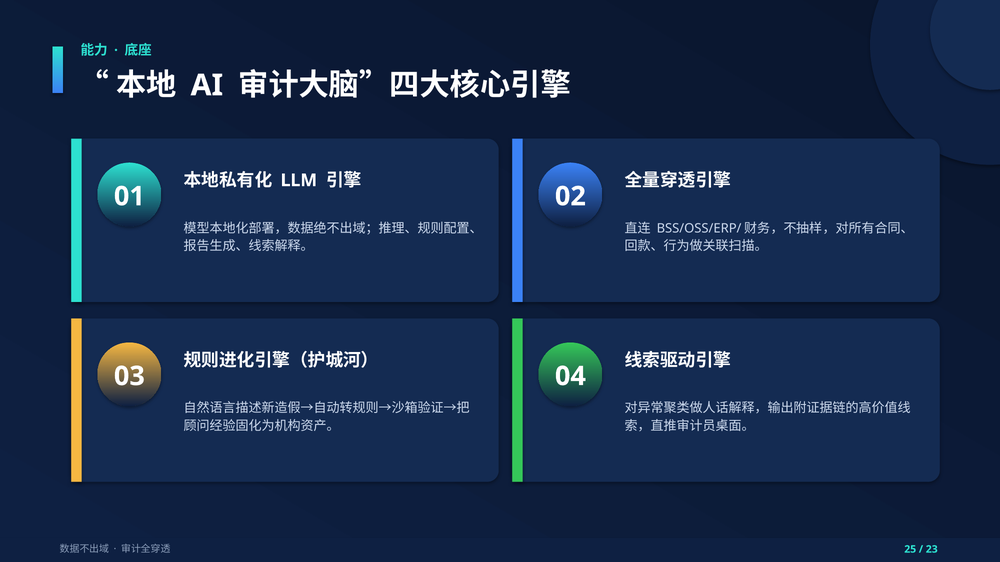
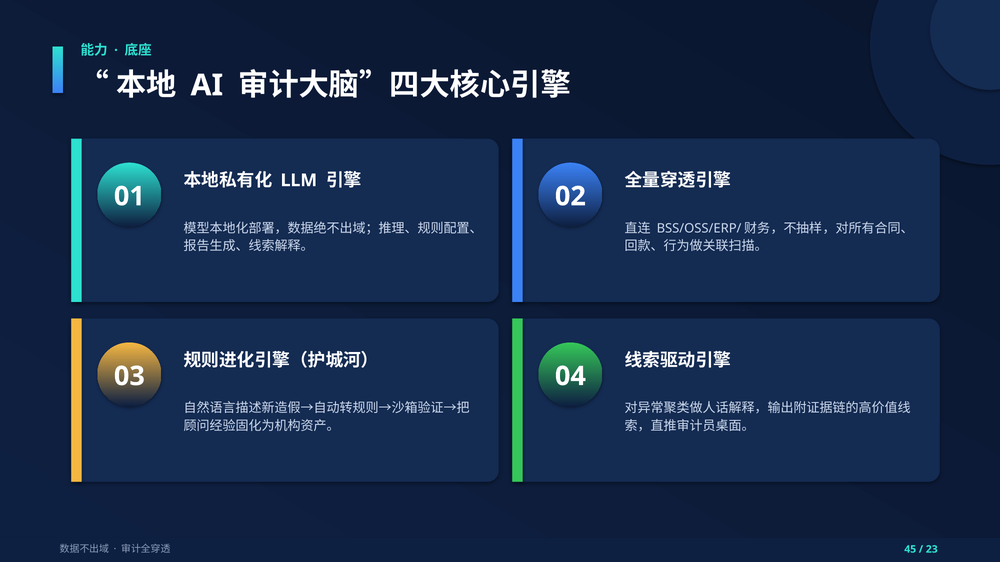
25: 25 -> 45
